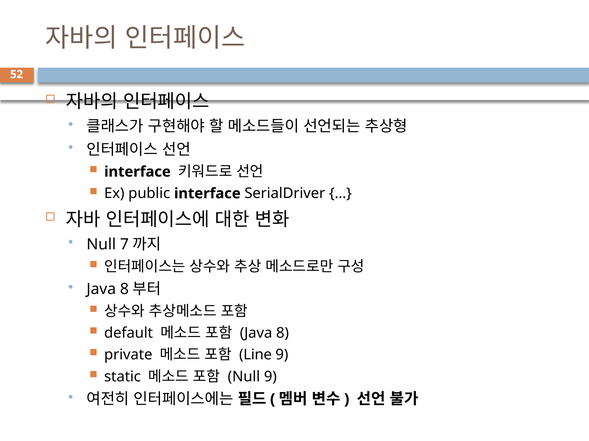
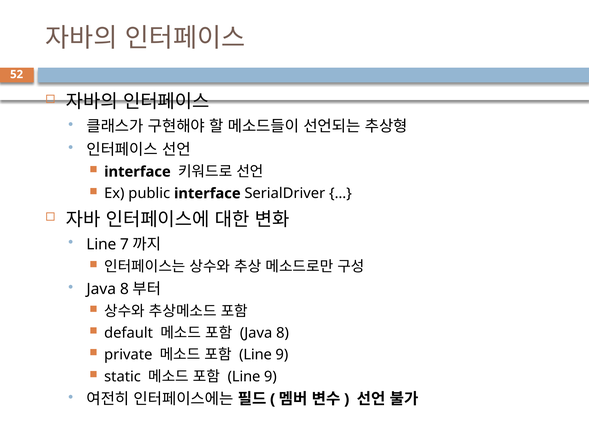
Null at (101, 245): Null -> Line
Null at (244, 377): Null -> Line
